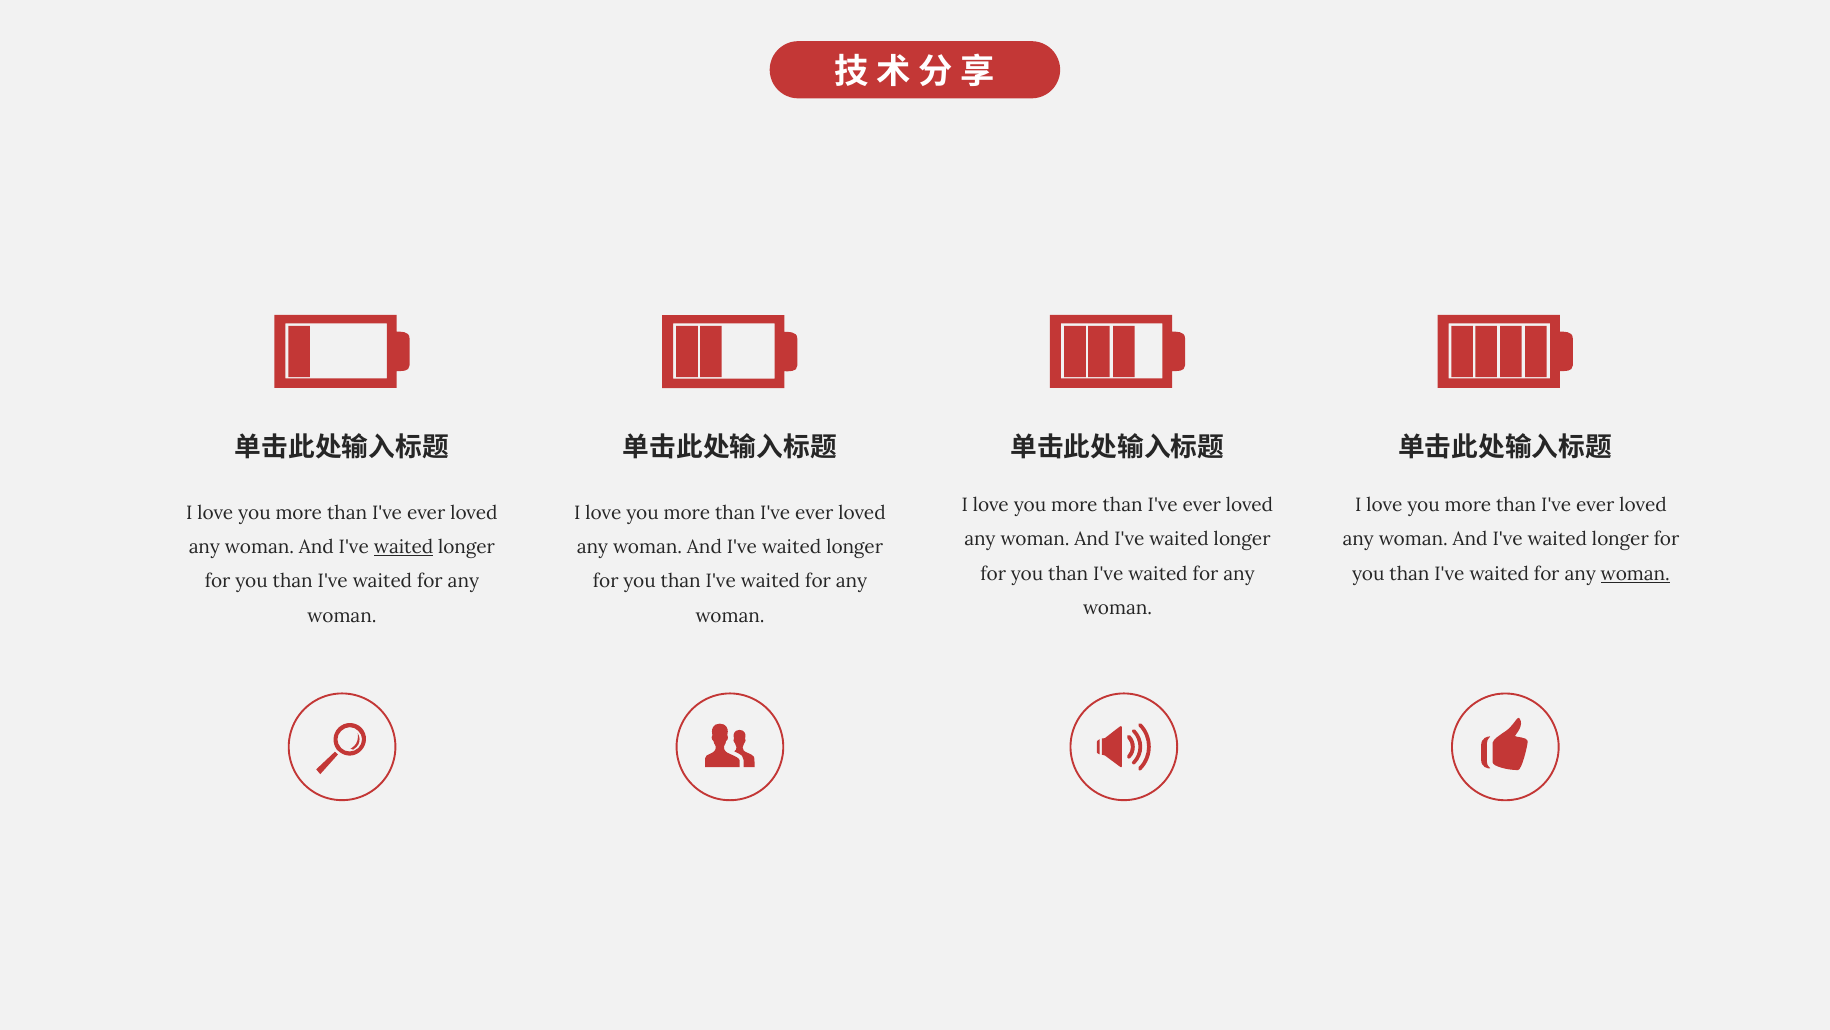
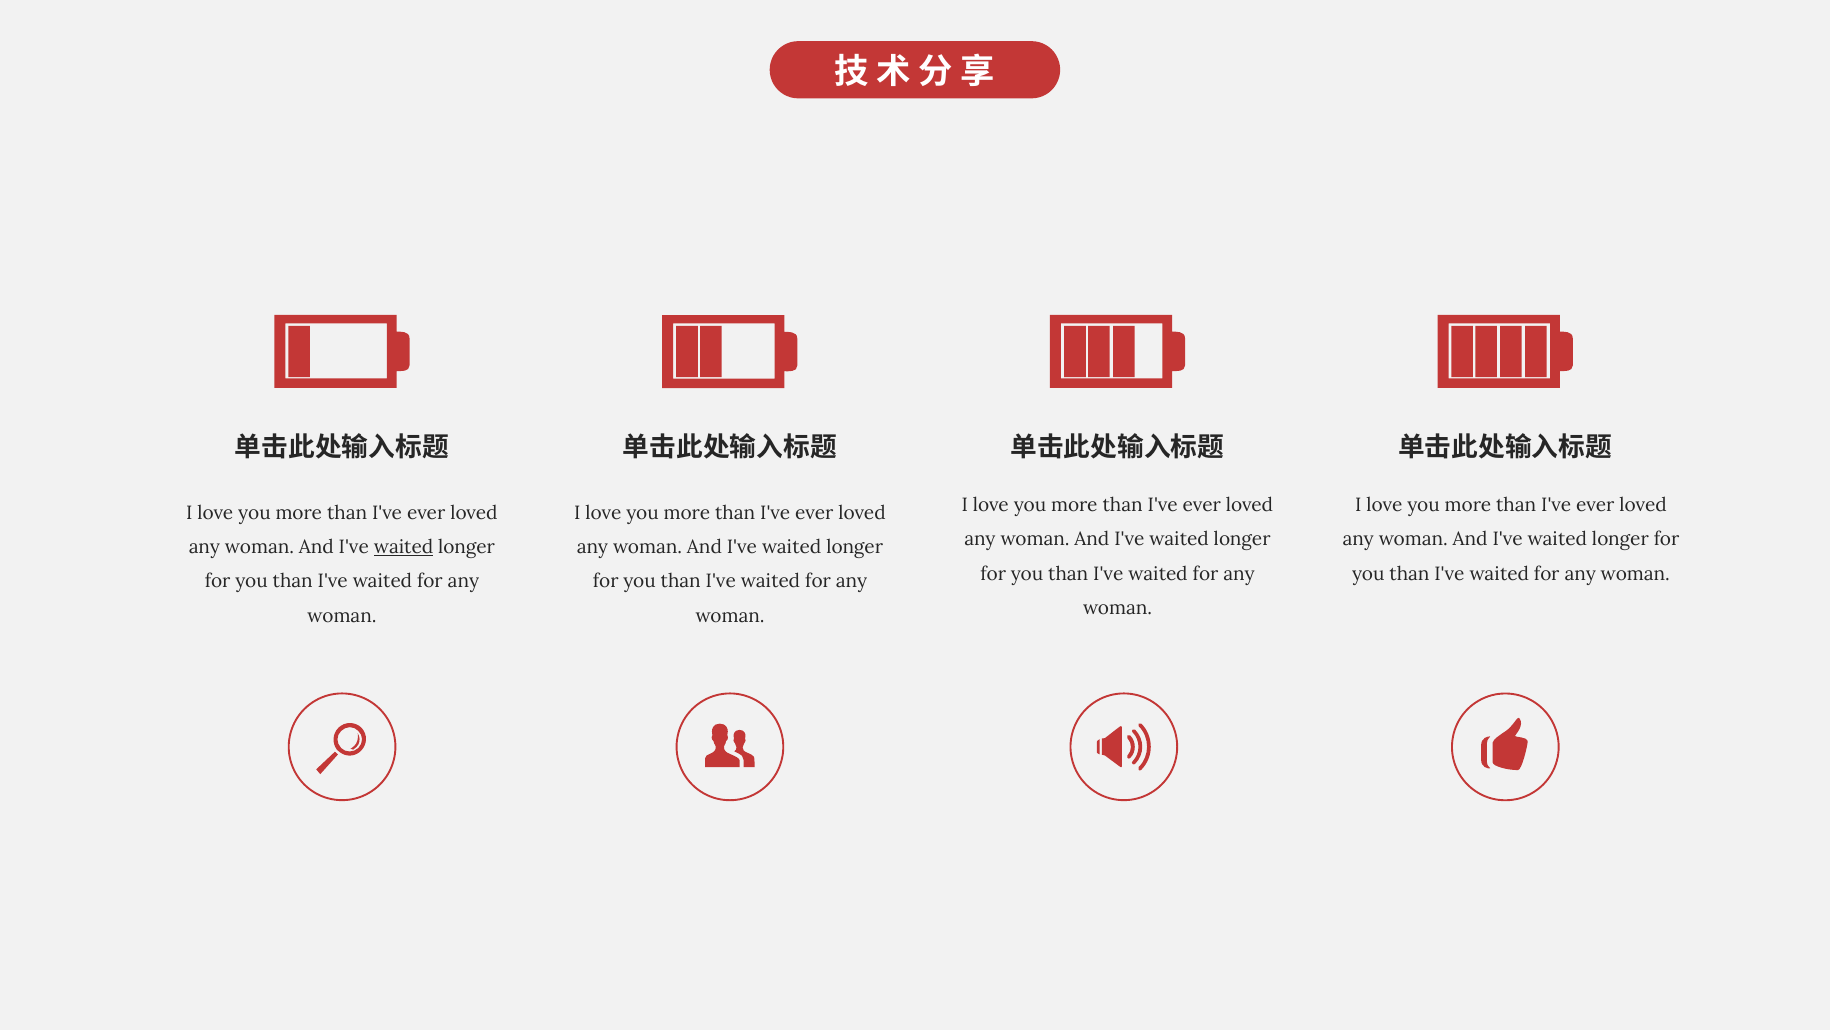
woman at (1635, 574) underline: present -> none
